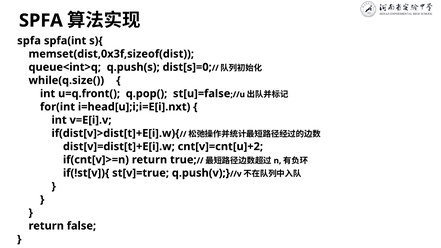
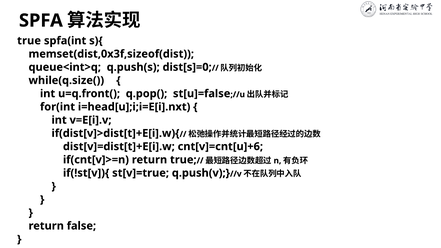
spfa at (29, 41): spfa -> true
cnt[v]=cnt[u]+2: cnt[v]=cnt[u]+2 -> cnt[v]=cnt[u]+6
